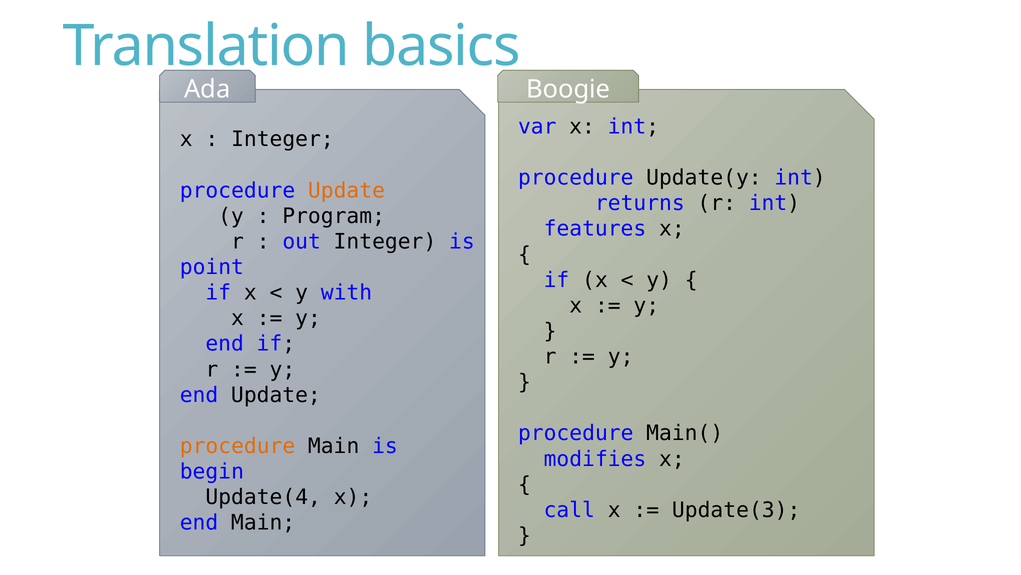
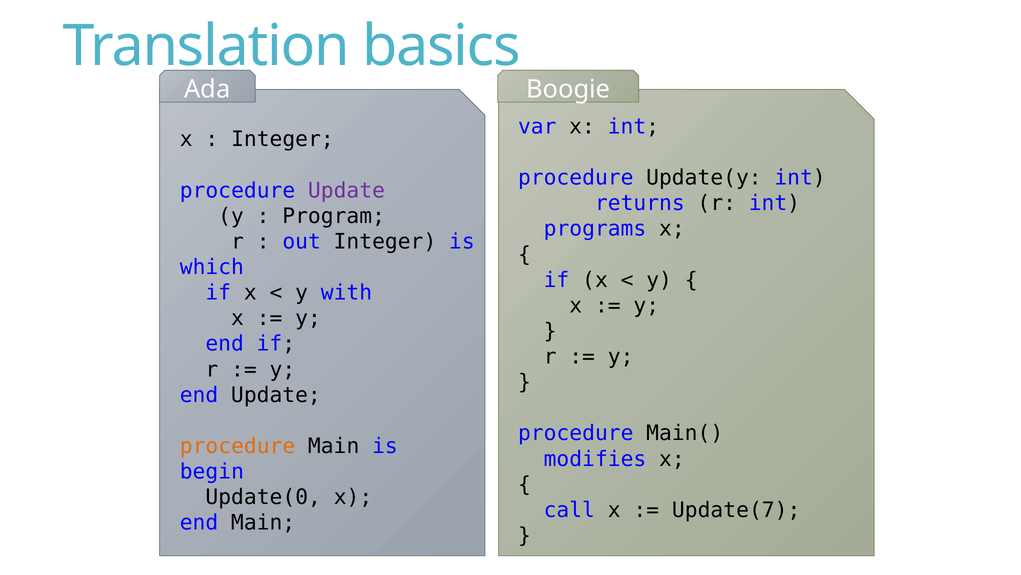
Update at (346, 190) colour: orange -> purple
features: features -> programs
point: point -> which
Update(4: Update(4 -> Update(0
Update(3: Update(3 -> Update(7
